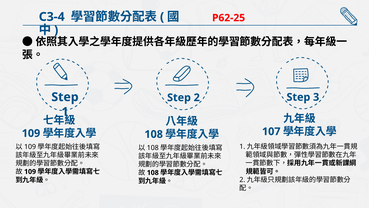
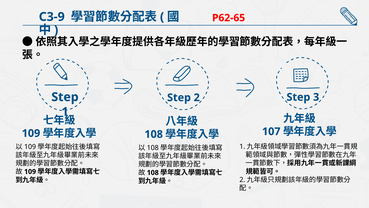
C3-4: C3-4 -> C3-9
P62-25: P62-25 -> P62-65
